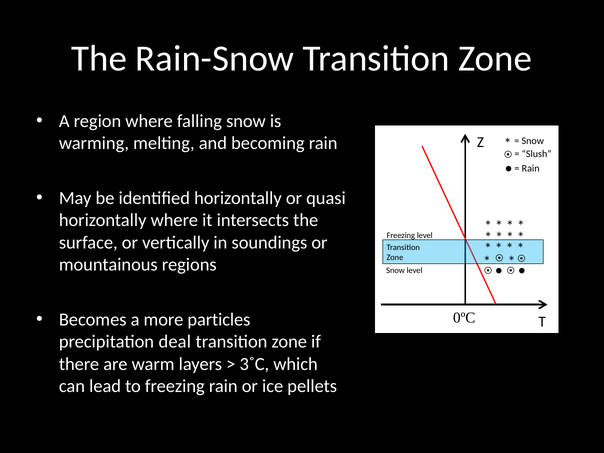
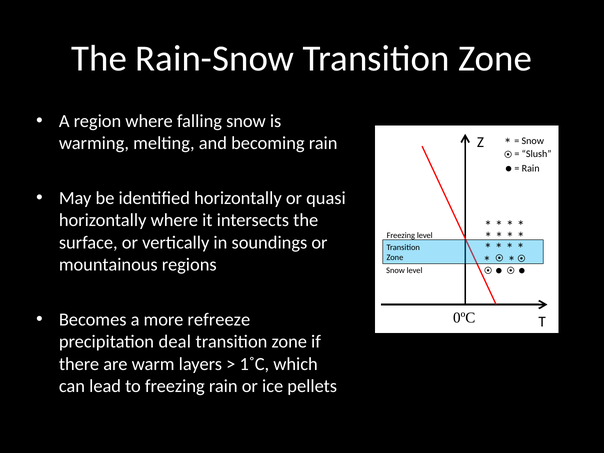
particles: particles -> refreeze
3˚C: 3˚C -> 1˚C
